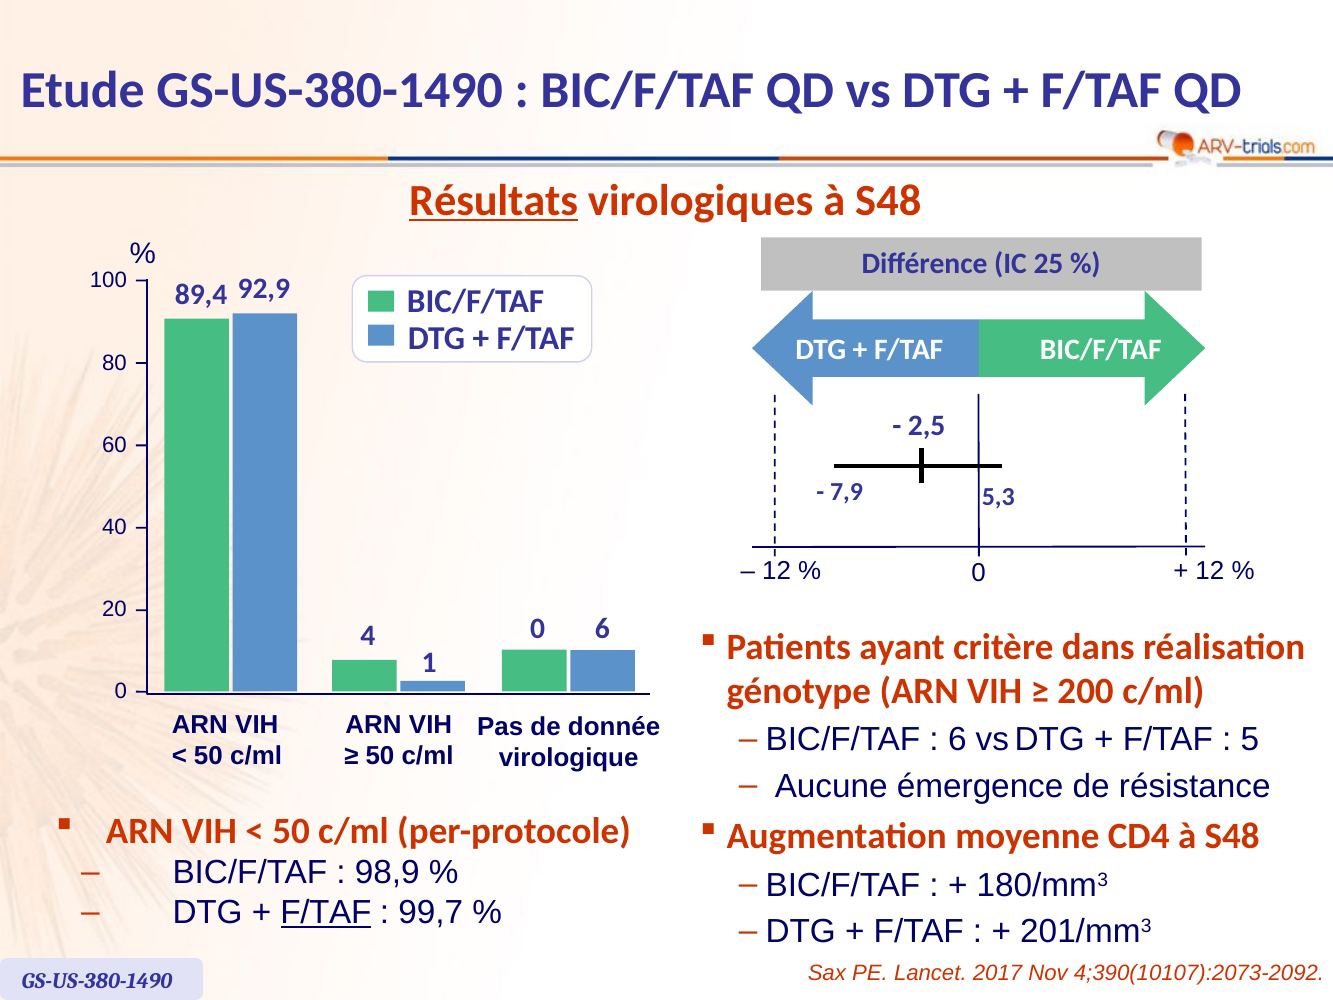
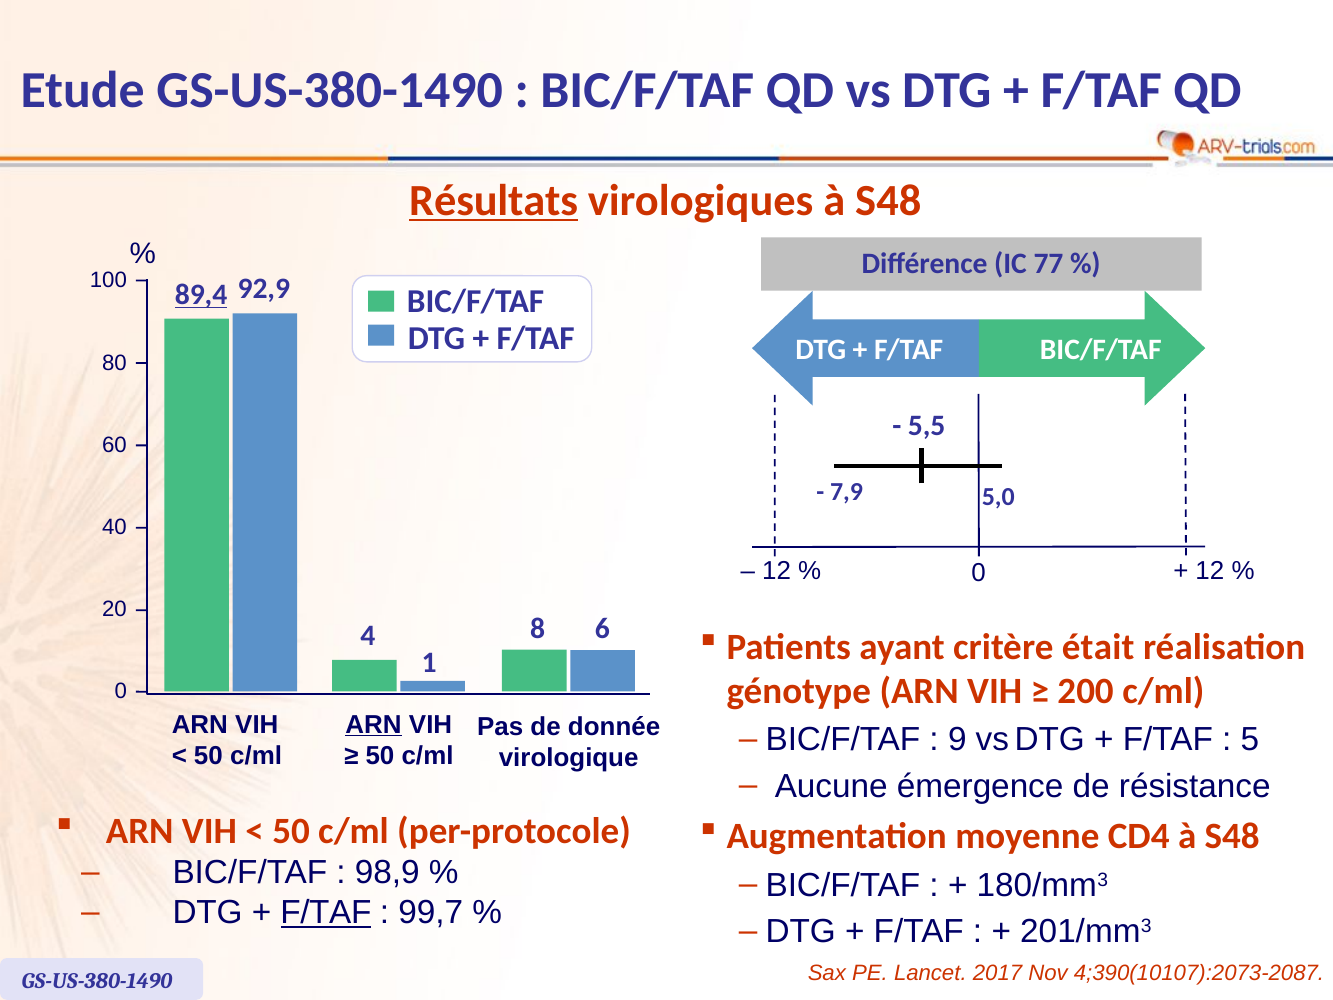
25: 25 -> 77
89,4 underline: none -> present
2,5: 2,5 -> 5,5
5,3: 5,3 -> 5,0
4 0: 0 -> 8
dans: dans -> était
ARN at (374, 724) underline: none -> present
6 at (957, 740): 6 -> 9
4;390(10107):2073-2092: 4;390(10107):2073-2092 -> 4;390(10107):2073-2087
